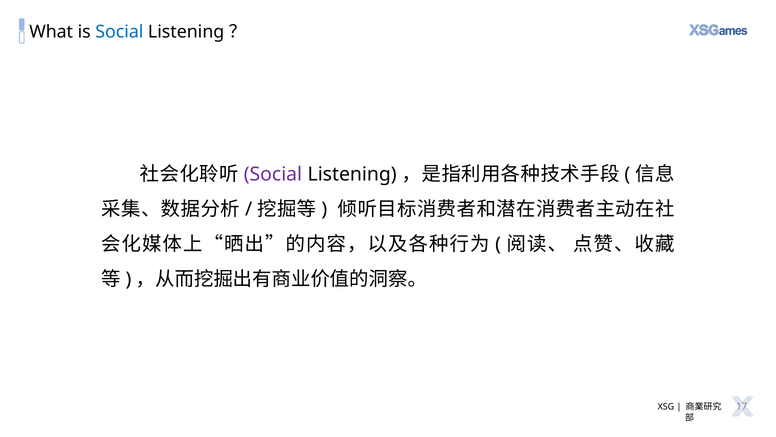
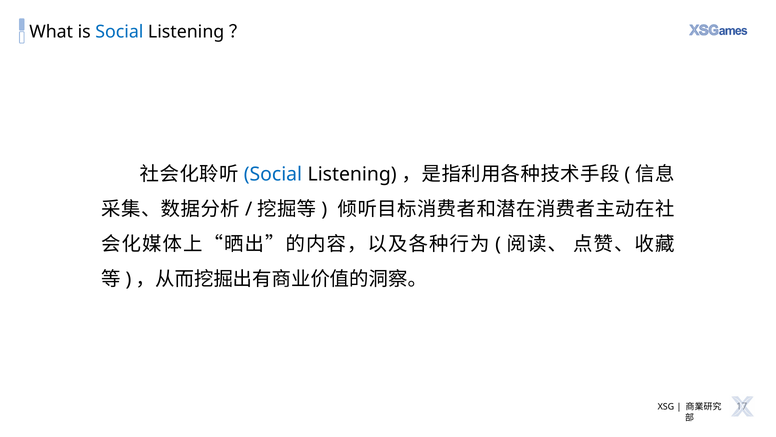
Social at (273, 174) colour: purple -> blue
